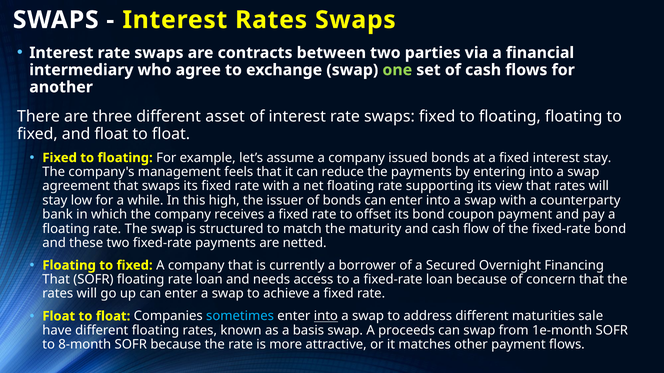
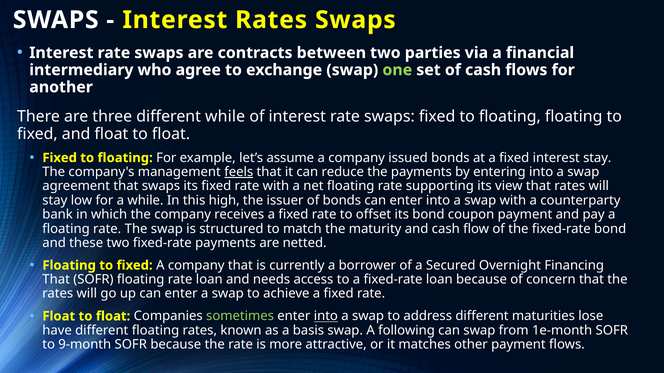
different asset: asset -> while
feels underline: none -> present
sometimes colour: light blue -> light green
sale: sale -> lose
proceeds: proceeds -> following
8-month: 8-month -> 9-month
